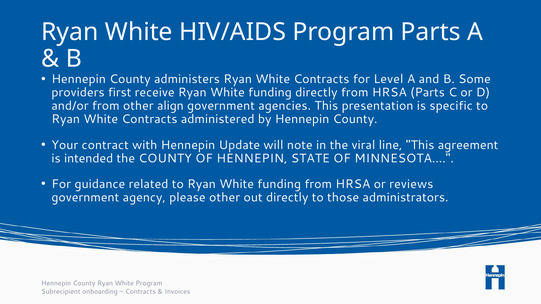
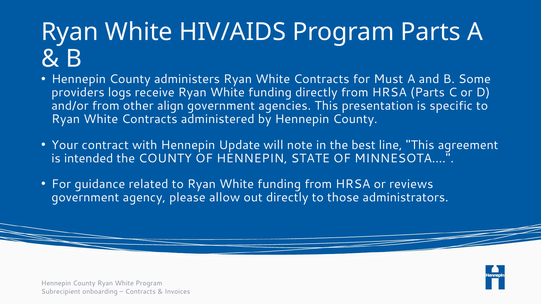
Level: Level -> Must
first: first -> logs
viral: viral -> best
please other: other -> allow
